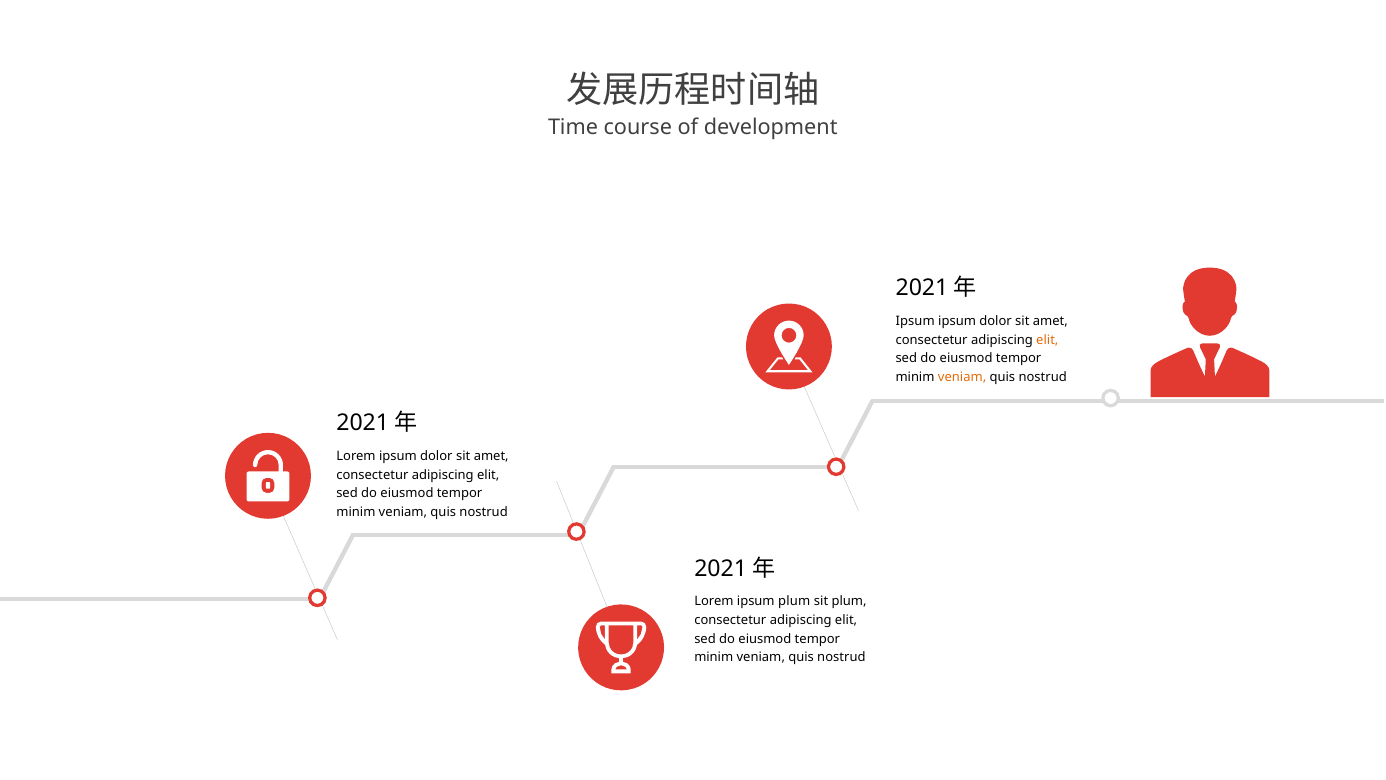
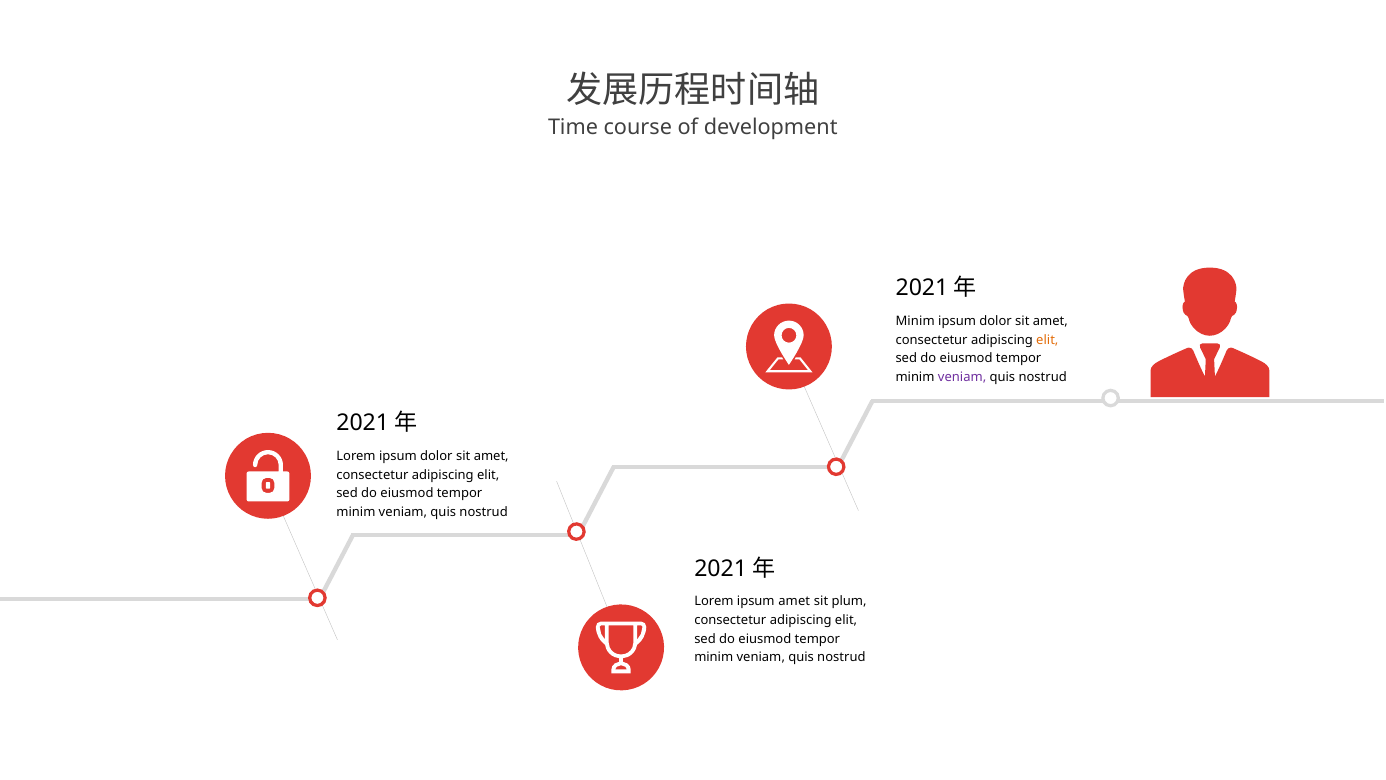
Ipsum at (915, 321): Ipsum -> Minim
veniam at (962, 377) colour: orange -> purple
ipsum plum: plum -> amet
